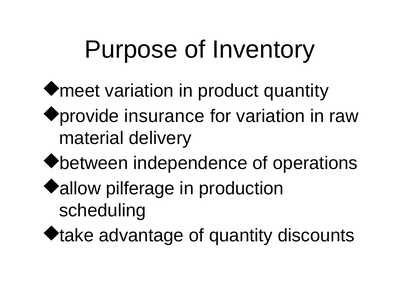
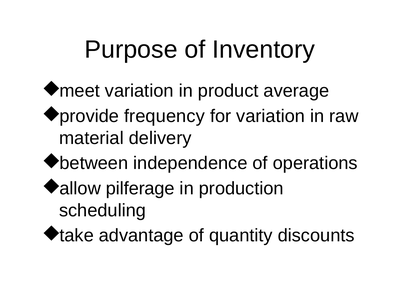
product quantity: quantity -> average
insurance: insurance -> frequency
